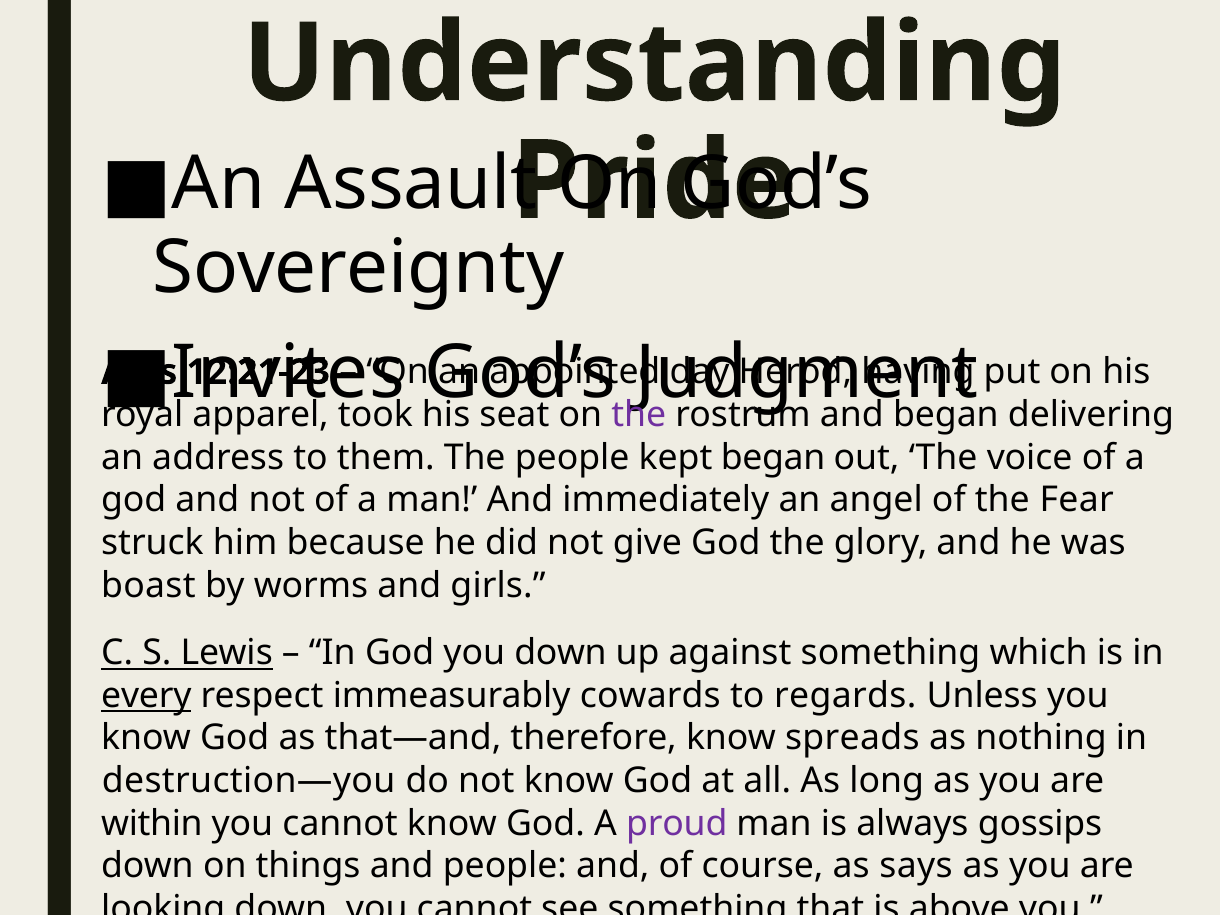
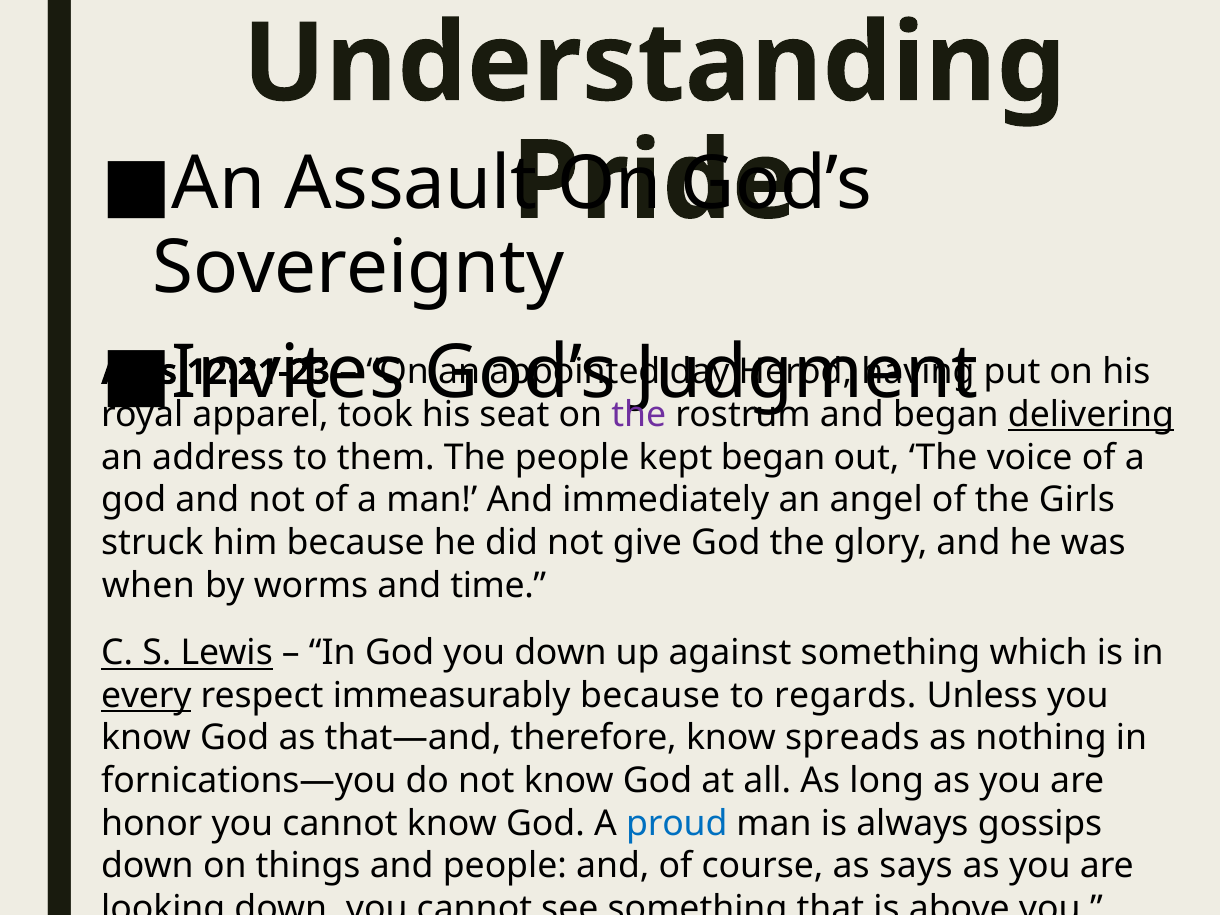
delivering underline: none -> present
Fear: Fear -> Girls
boast: boast -> when
girls: girls -> time
immeasurably cowards: cowards -> because
destruction—you: destruction—you -> fornications—you
within: within -> honor
proud colour: purple -> blue
